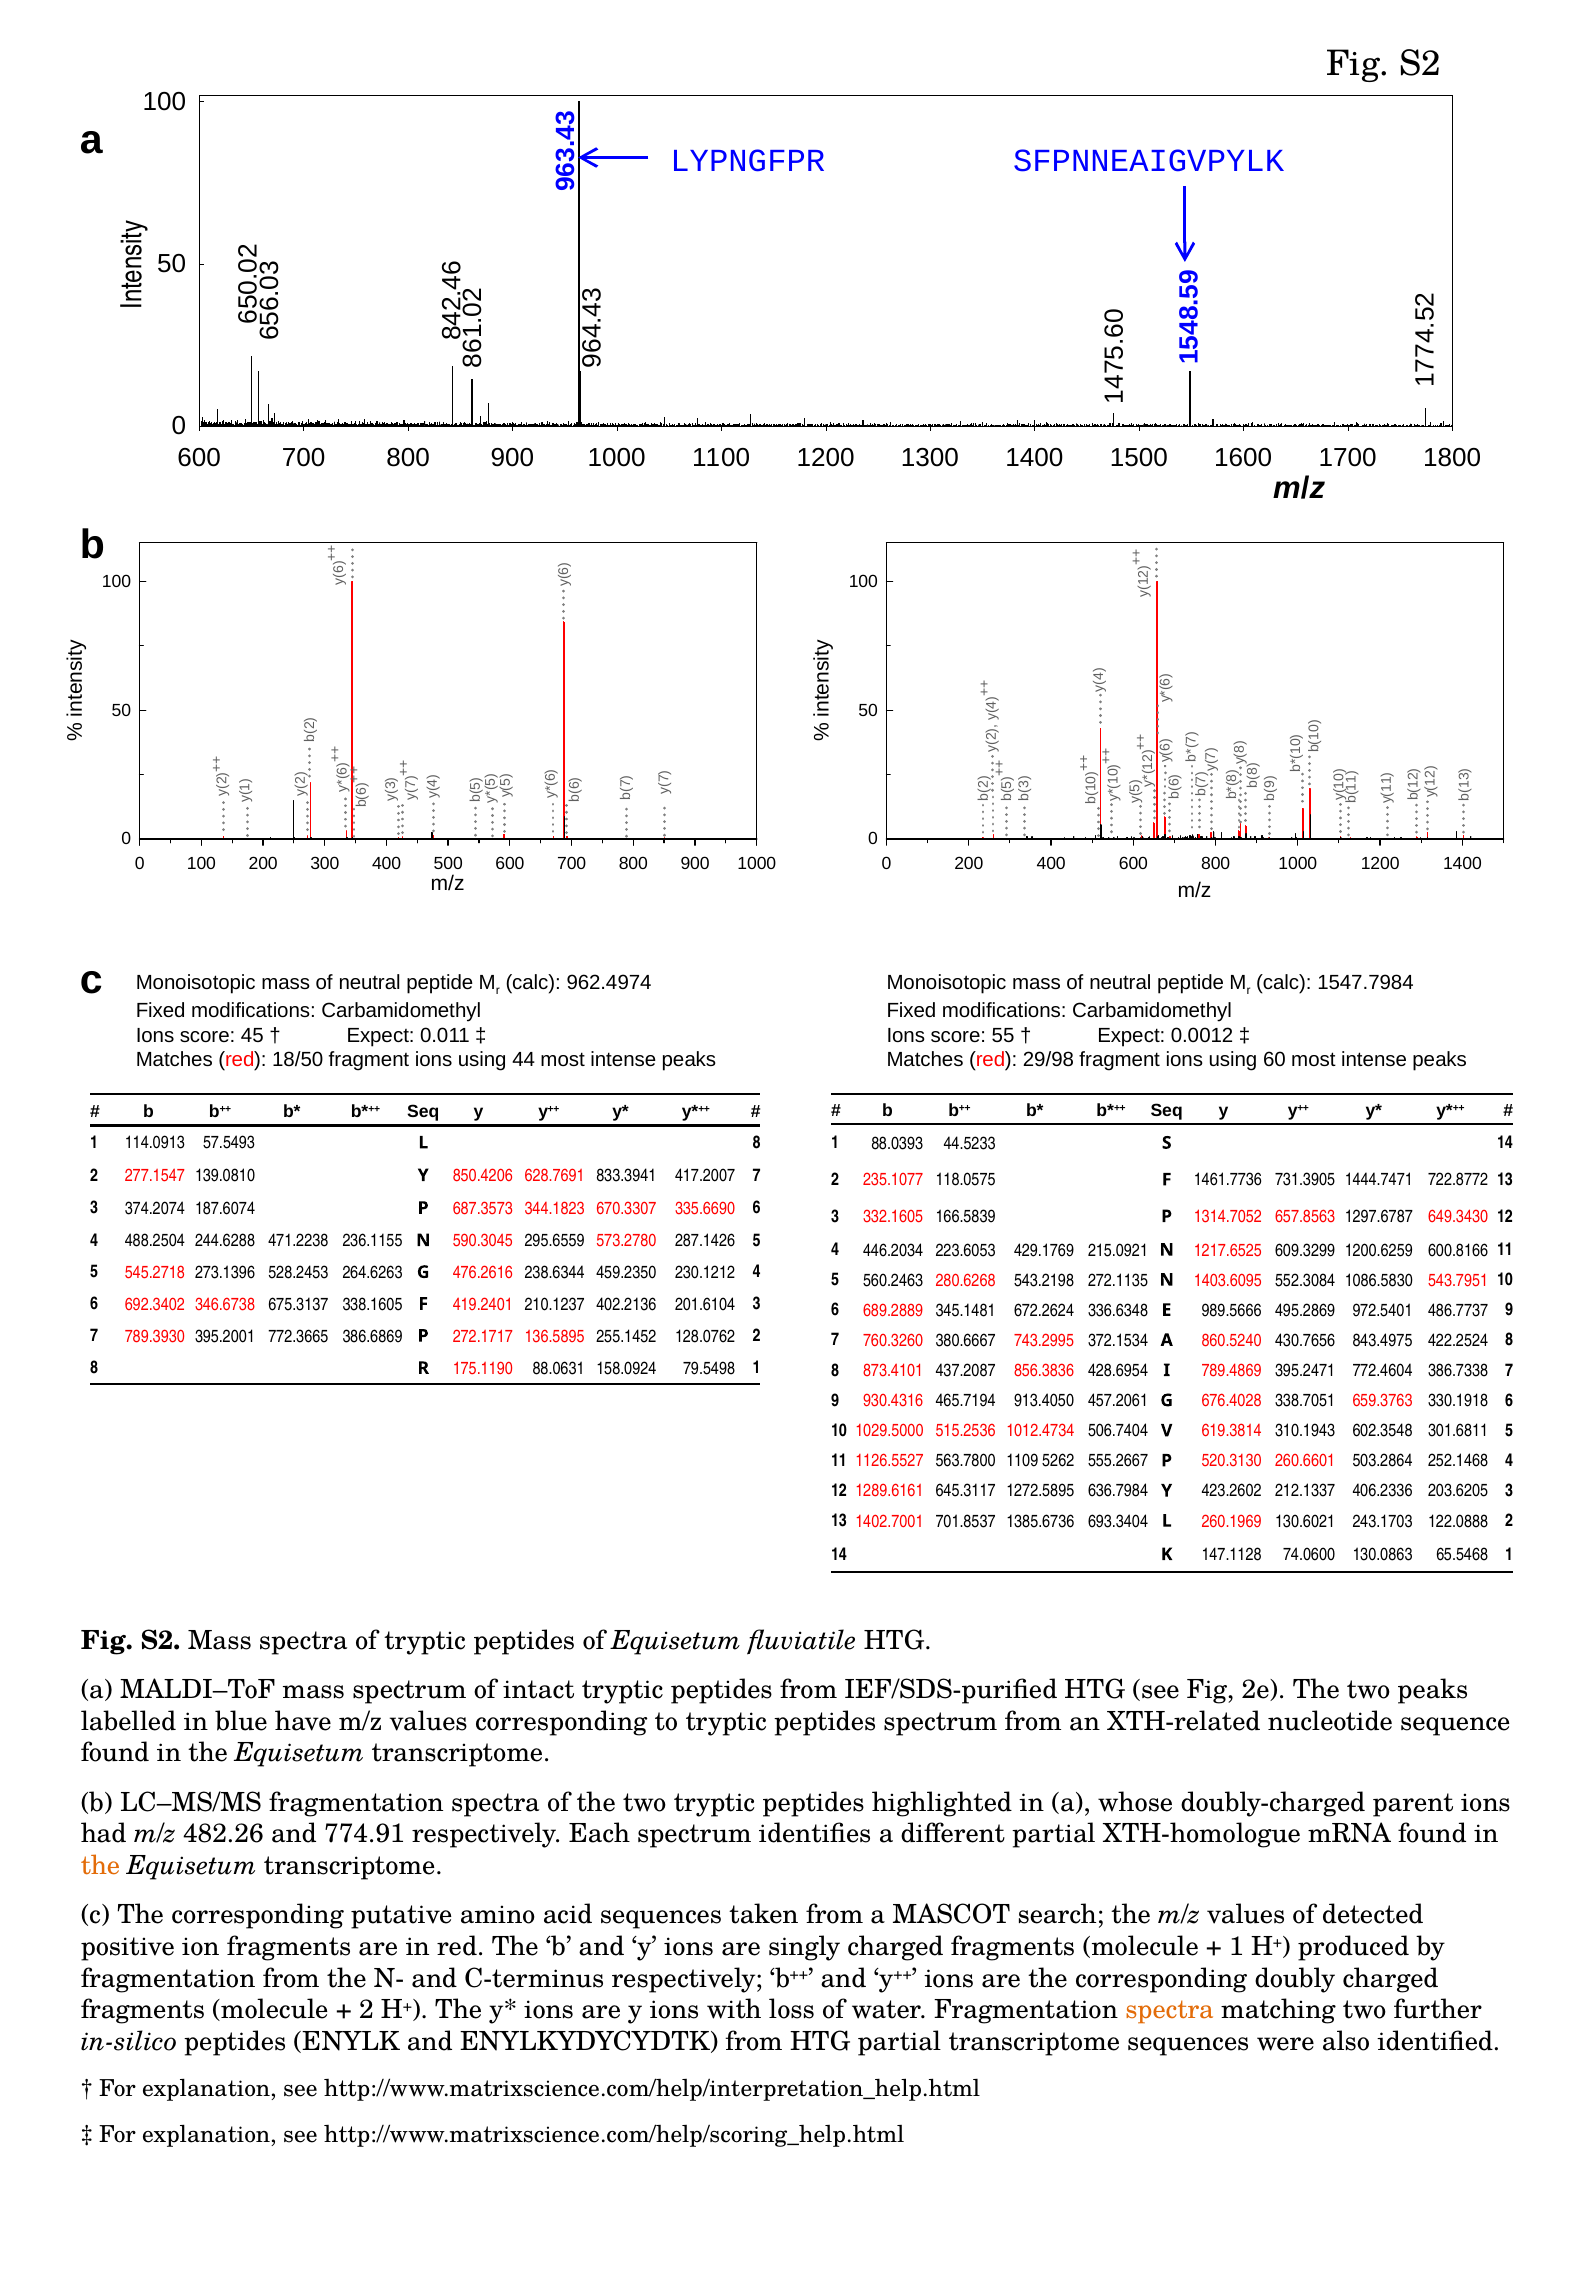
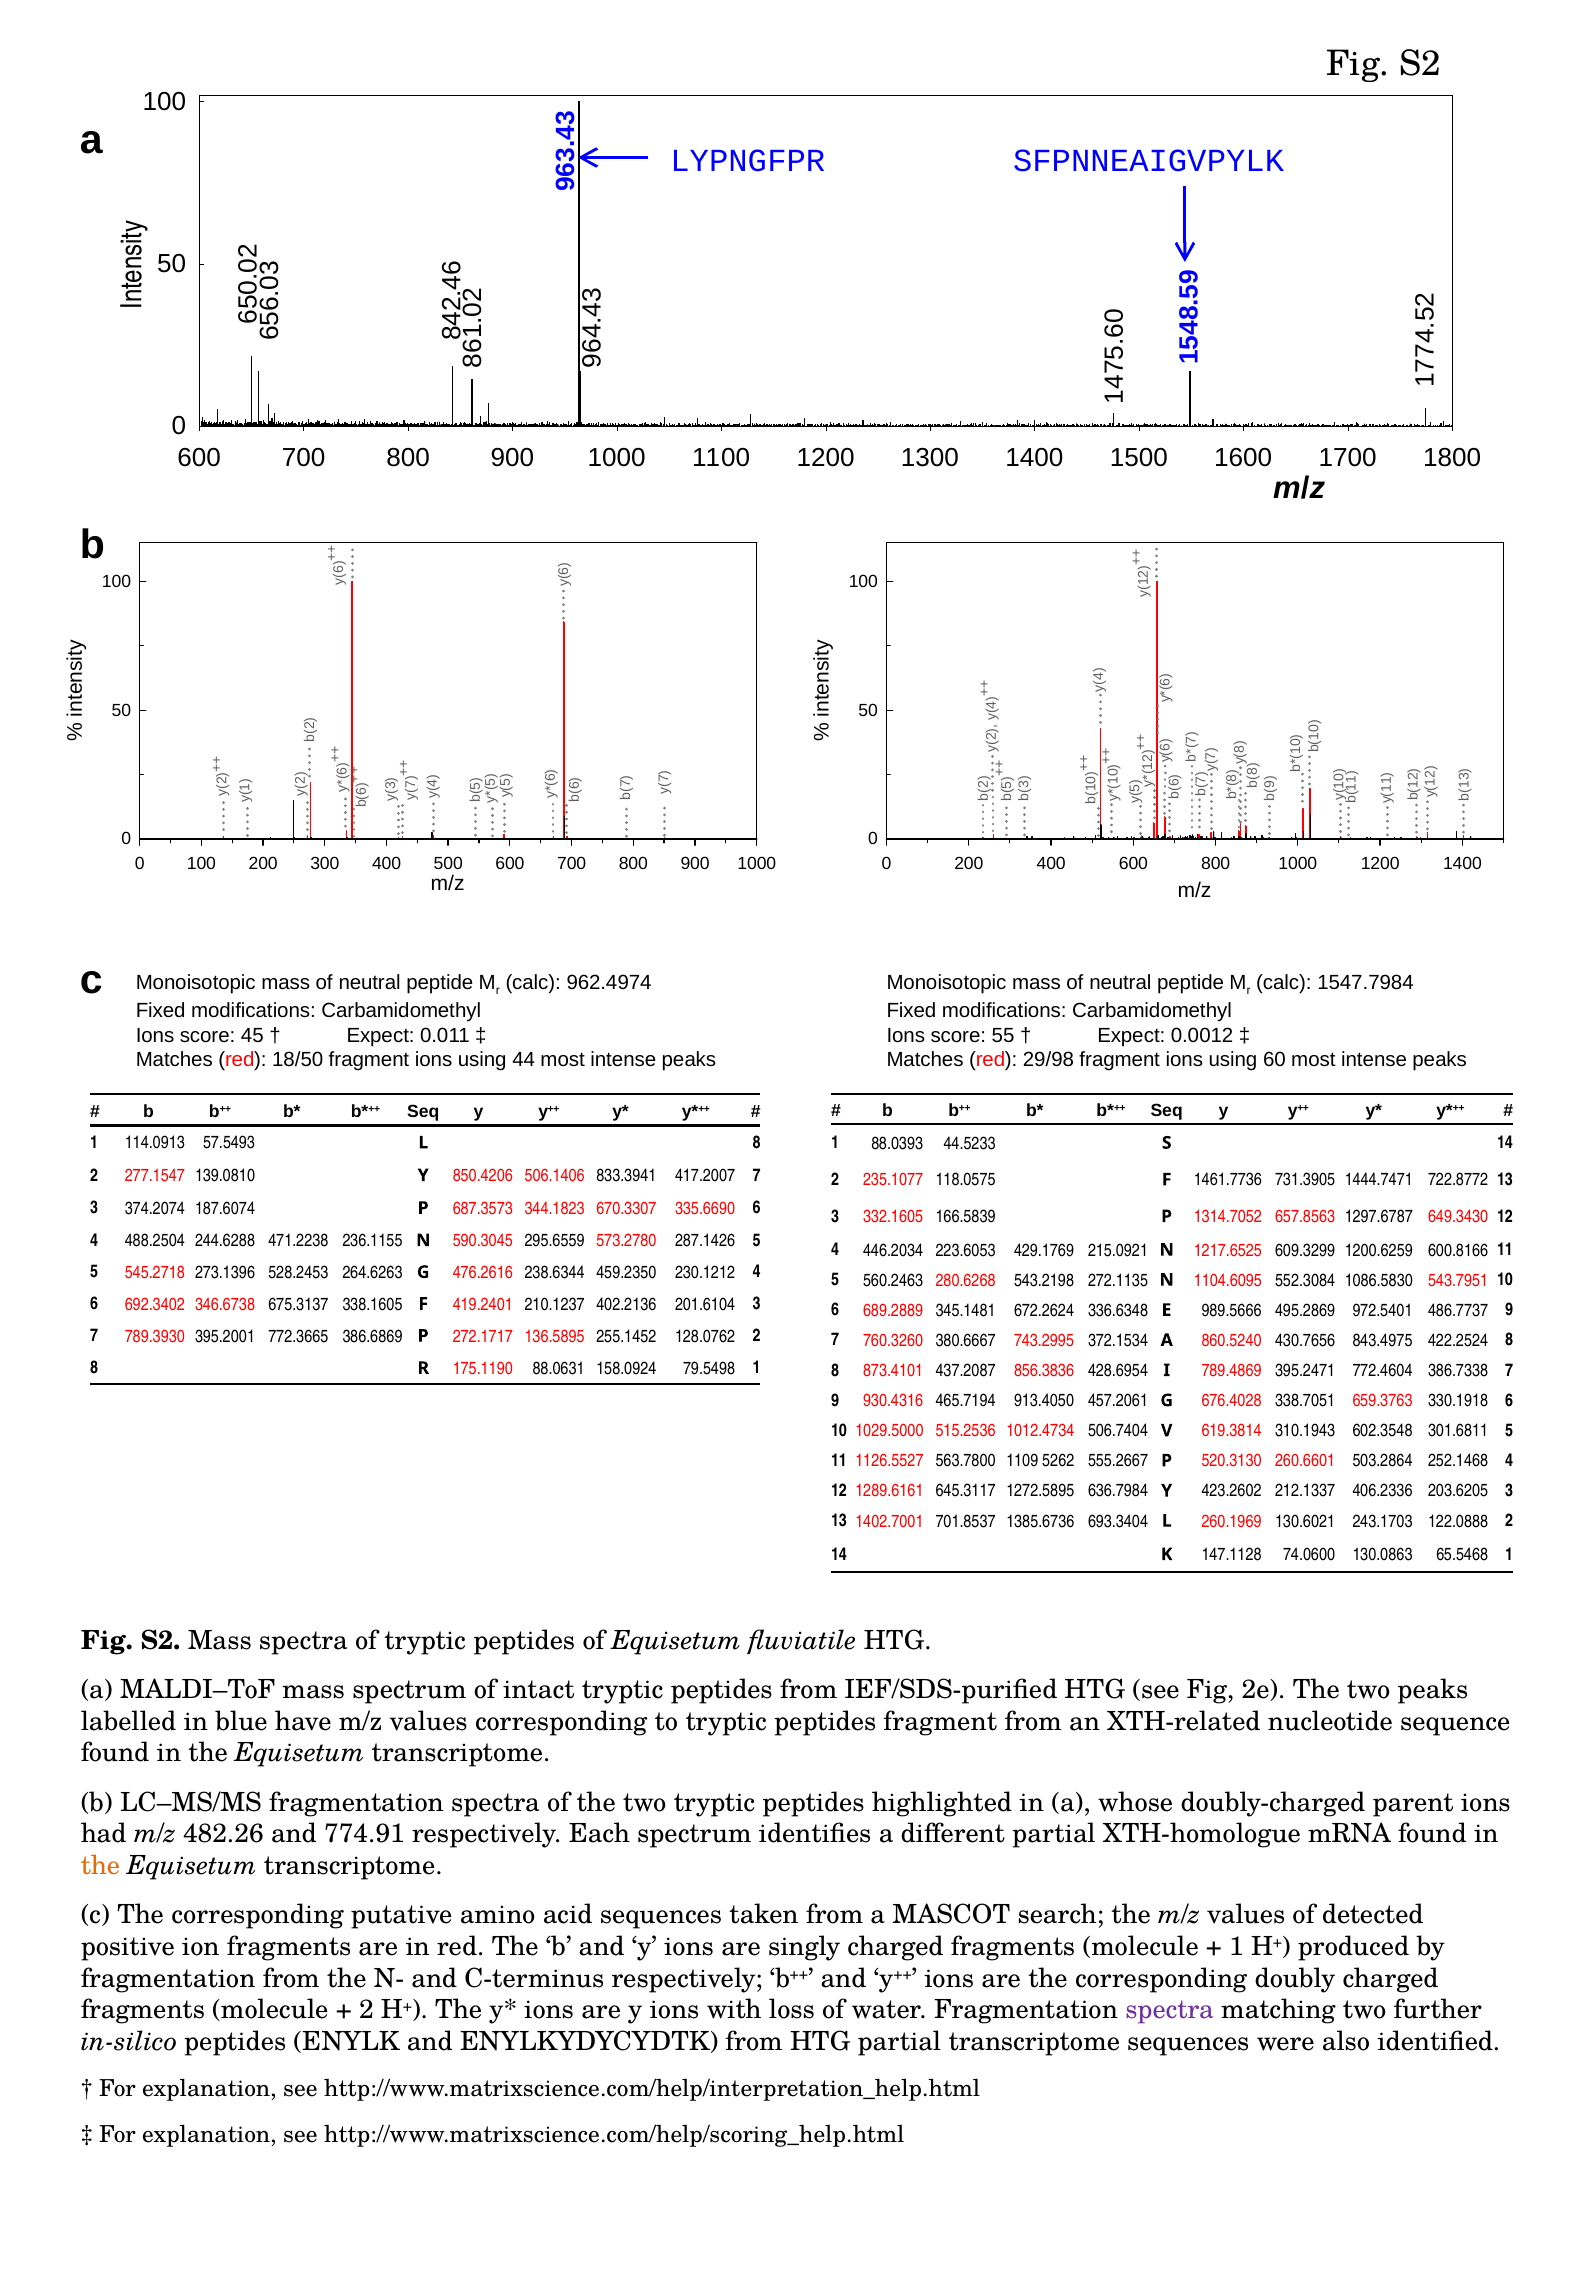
628.7691: 628.7691 -> 506.1406
1403.6095: 1403.6095 -> 1104.6095
peptides spectrum: spectrum -> fragment
spectra at (1170, 2011) colour: orange -> purple
